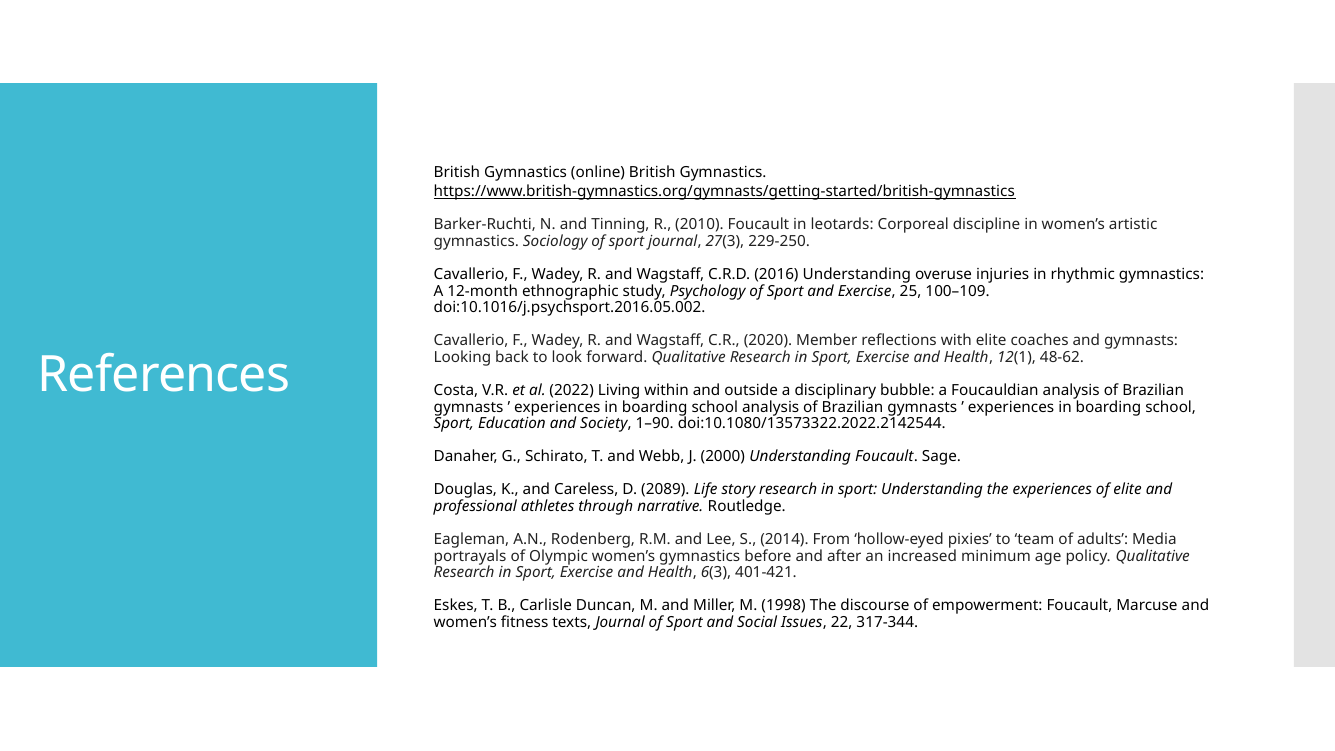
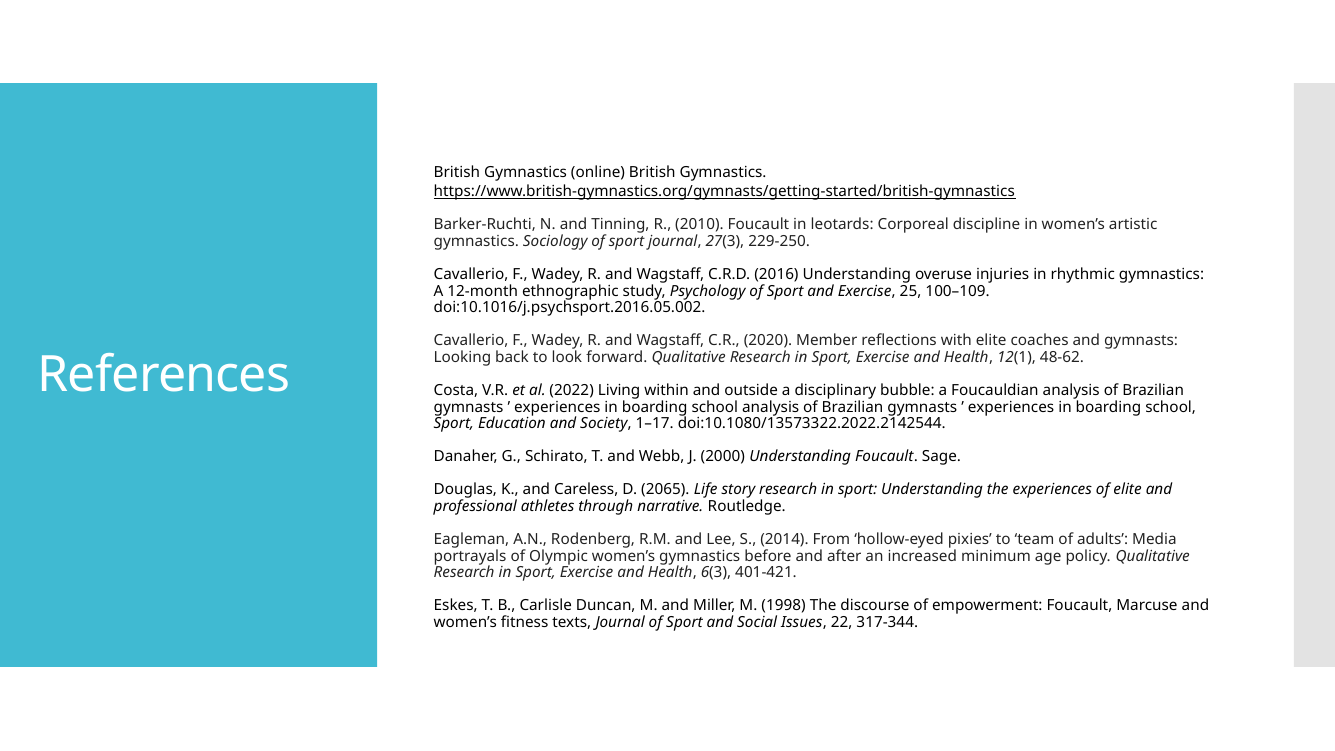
1–90: 1–90 -> 1–17
2089: 2089 -> 2065
